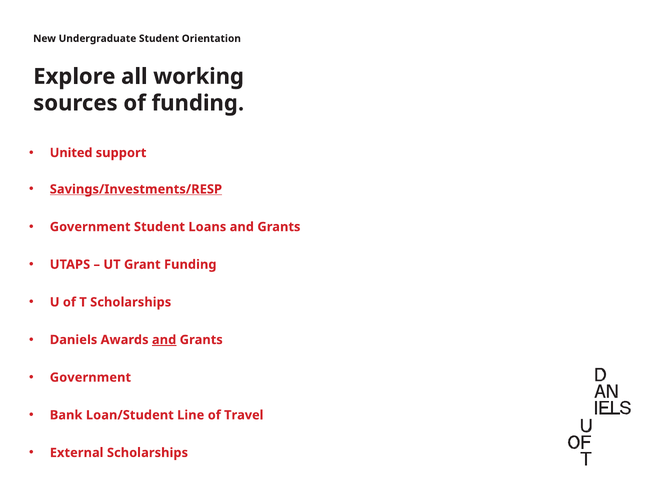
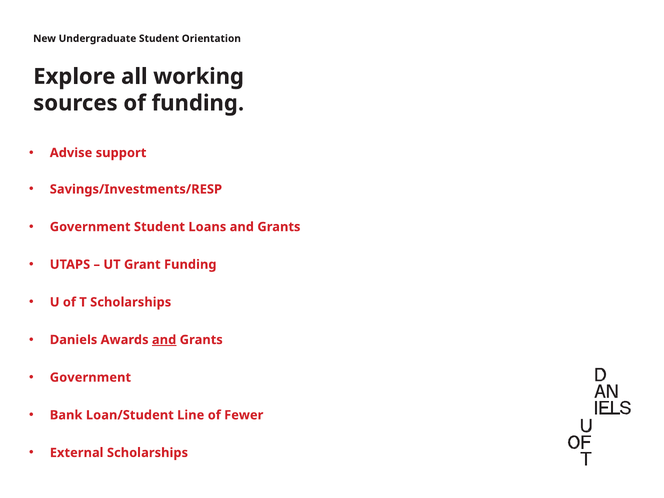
United: United -> Advise
Savings/Investments/RESP underline: present -> none
Travel: Travel -> Fewer
